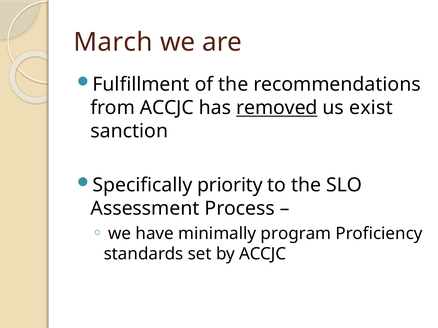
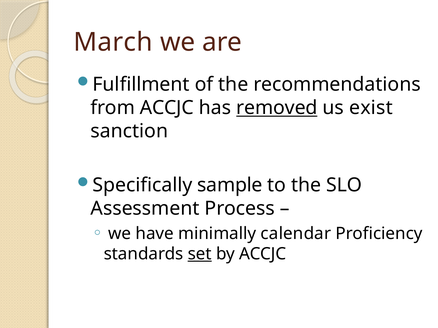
priority: priority -> sample
program: program -> calendar
set underline: none -> present
